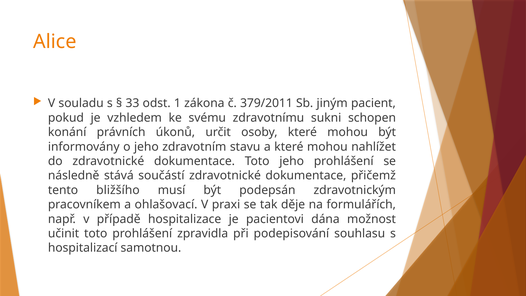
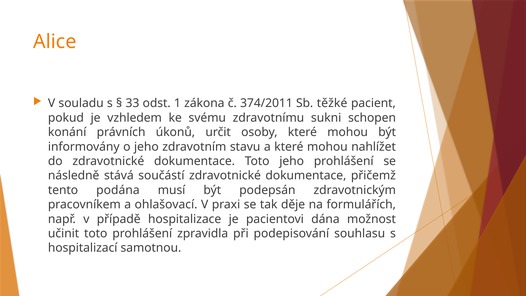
379/2011: 379/2011 -> 374/2011
jiným: jiným -> těžké
bližšího: bližšího -> podána
